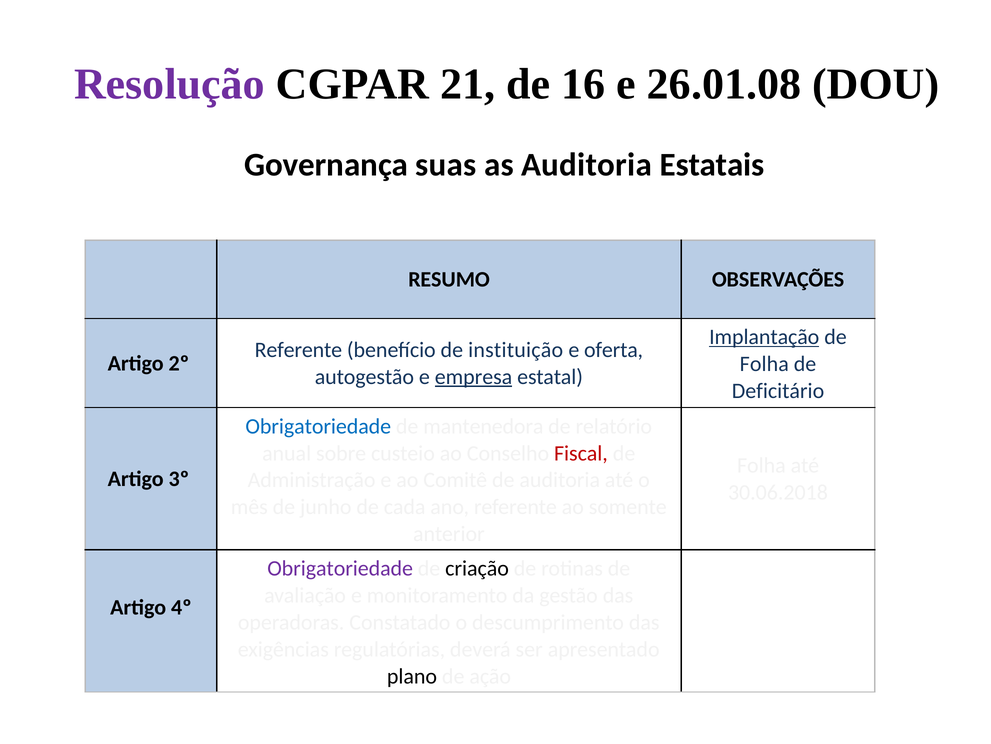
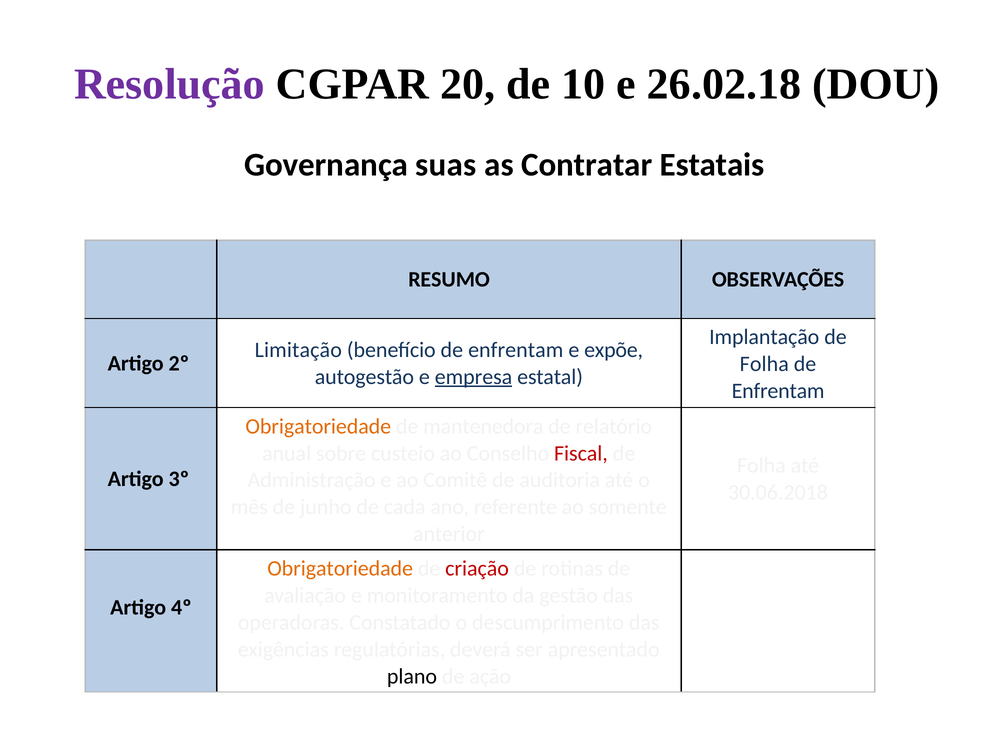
21: 21 -> 20
16: 16 -> 10
26.01.08: 26.01.08 -> 26.02.18
as Auditoria: Auditoria -> Contratar
Implantação underline: present -> none
Referente at (298, 349): Referente -> Limitação
benefício de instituição: instituição -> enfrentam
oferta: oferta -> expõe
Deficitário at (778, 391): Deficitário -> Enfrentam
Obrigatoriedade at (318, 426) colour: blue -> orange
Obrigatoriedade at (340, 568) colour: purple -> orange
criação colour: black -> red
